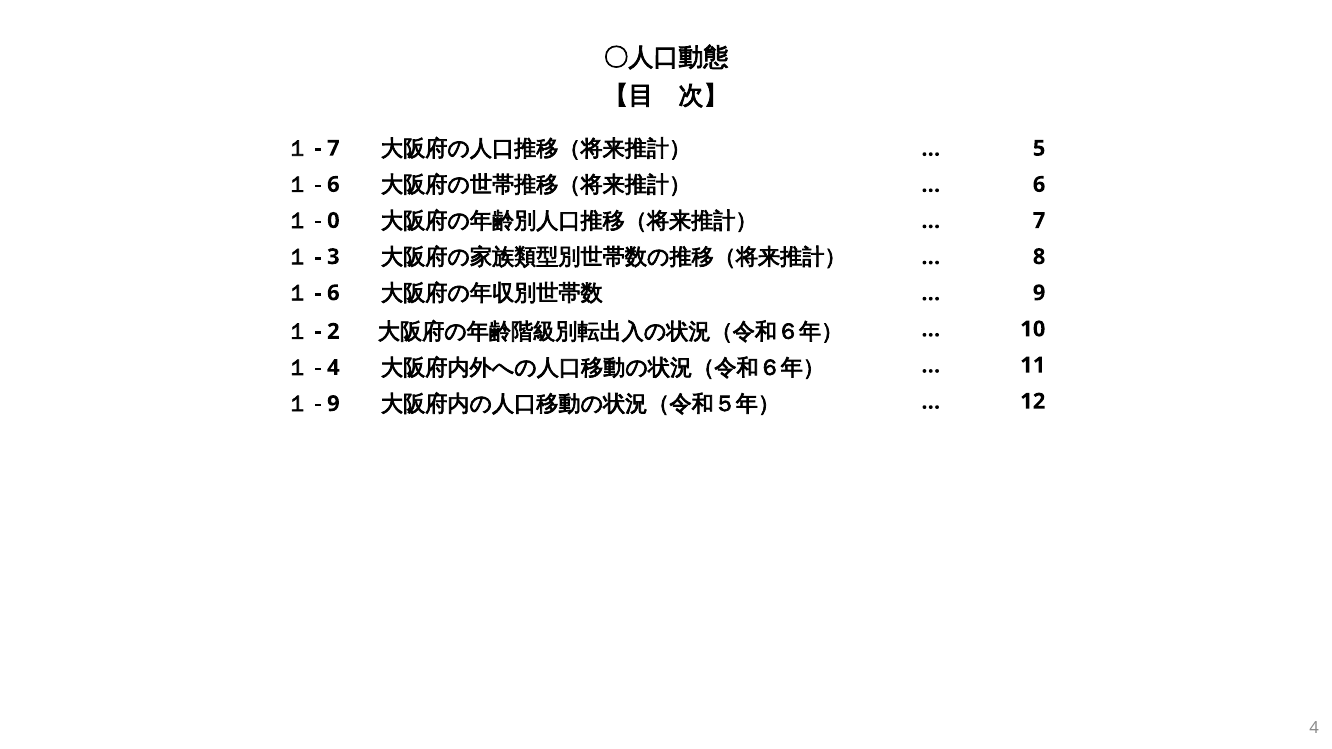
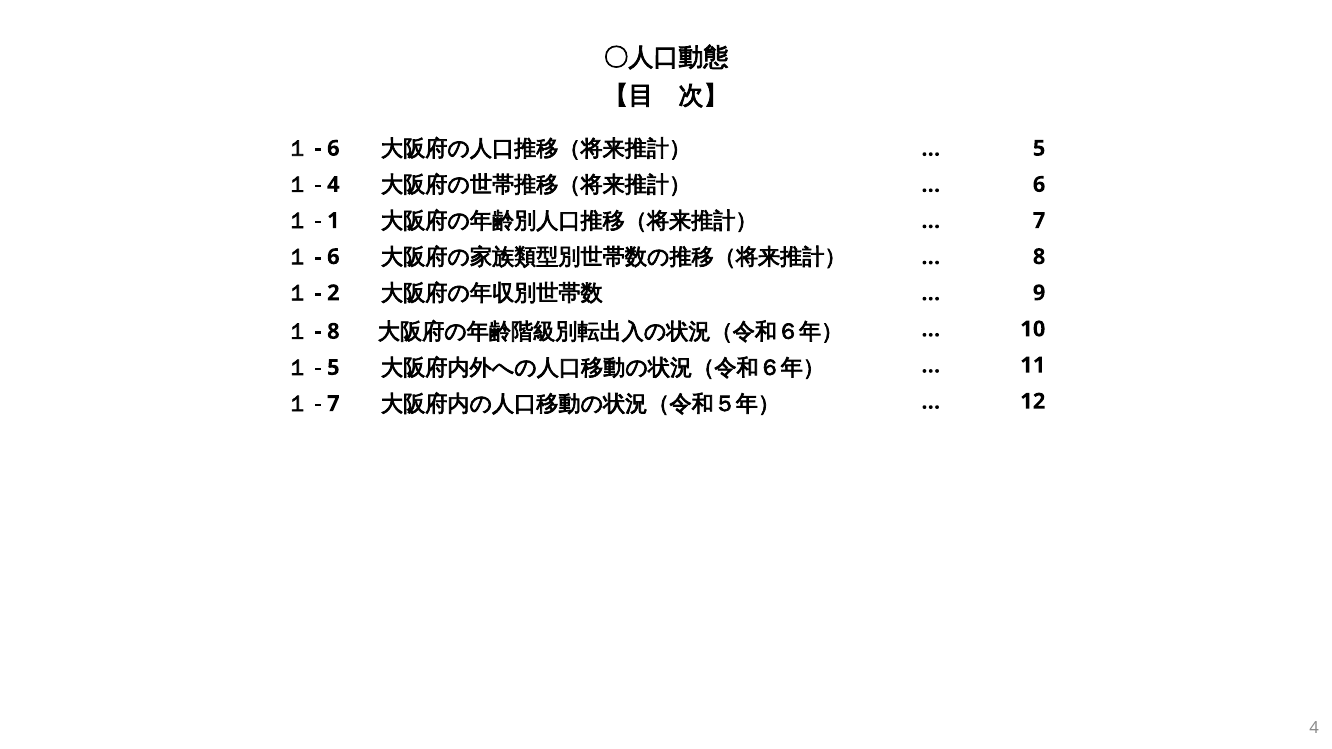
7 at (333, 148): 7 -> 6
6 at (333, 185): 6 -> 4
0: 0 -> 1
3 at (333, 257): 3 -> 6
6 at (333, 293): 6 -> 2
2 at (333, 332): 2 -> 8
4 at (333, 368): 4 -> 5
9 at (333, 404): 9 -> 7
